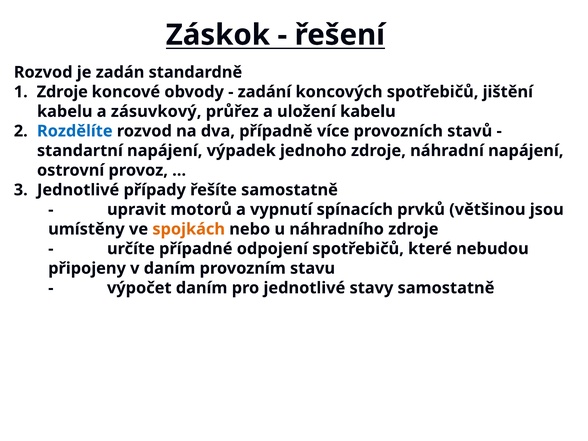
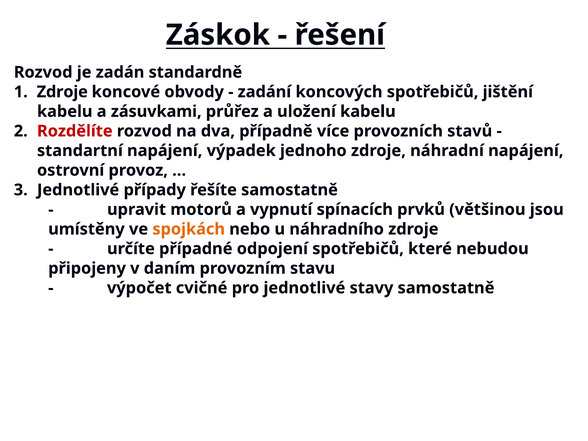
zásuvkový: zásuvkový -> zásuvkami
Rozdělíte colour: blue -> red
výpočet daním: daním -> cvičné
